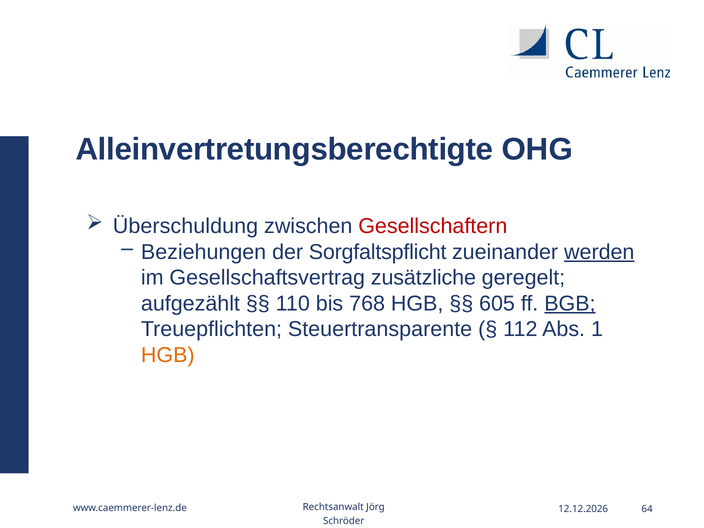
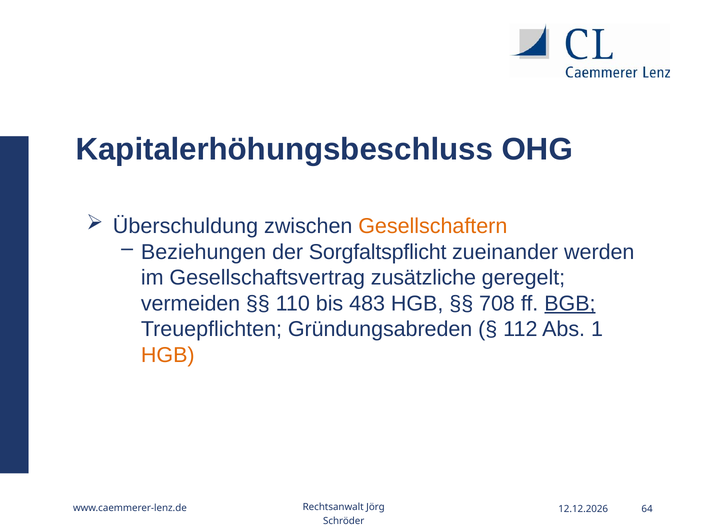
Alleinvertretungsberechtigte: Alleinvertretungsberechtigte -> Kapitalerhöhungsbeschluss
Gesellschaftern colour: red -> orange
werden underline: present -> none
aufgezählt: aufgezählt -> vermeiden
768: 768 -> 483
605: 605 -> 708
Steuertransparente: Steuertransparente -> Gründungsabreden
